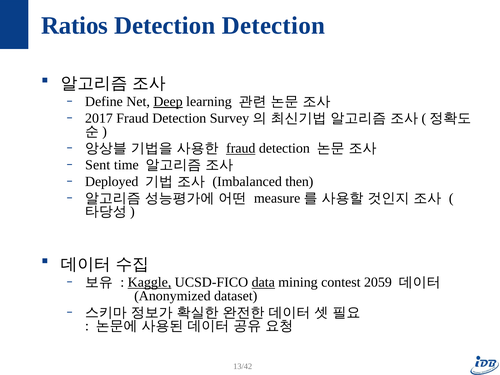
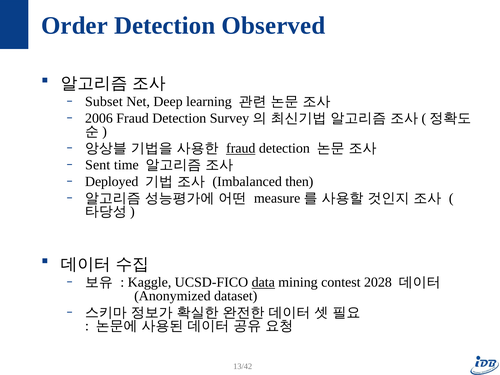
Ratios: Ratios -> Order
Detection Detection: Detection -> Observed
Define: Define -> Subset
Deep underline: present -> none
2017: 2017 -> 2006
Kaggle underline: present -> none
2059: 2059 -> 2028
